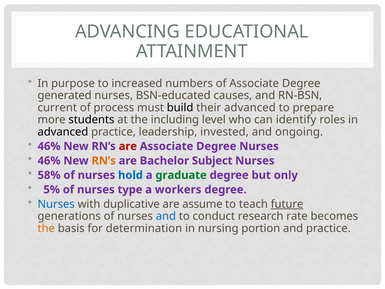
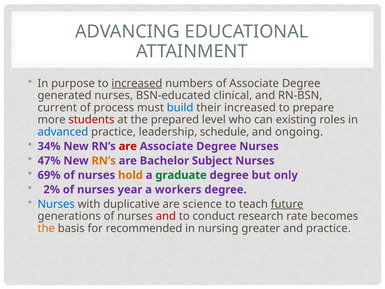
increased at (137, 83) underline: none -> present
causes: causes -> clinical
build colour: black -> blue
their advanced: advanced -> increased
students colour: black -> red
including: including -> prepared
identify: identify -> existing
advanced at (63, 132) colour: black -> blue
invested: invested -> schedule
46% at (49, 146): 46% -> 34%
46% at (49, 161): 46% -> 47%
58%: 58% -> 69%
hold colour: blue -> orange
5%: 5% -> 2%
type: type -> year
assume: assume -> science
and at (166, 216) colour: blue -> red
determination: determination -> recommended
portion: portion -> greater
